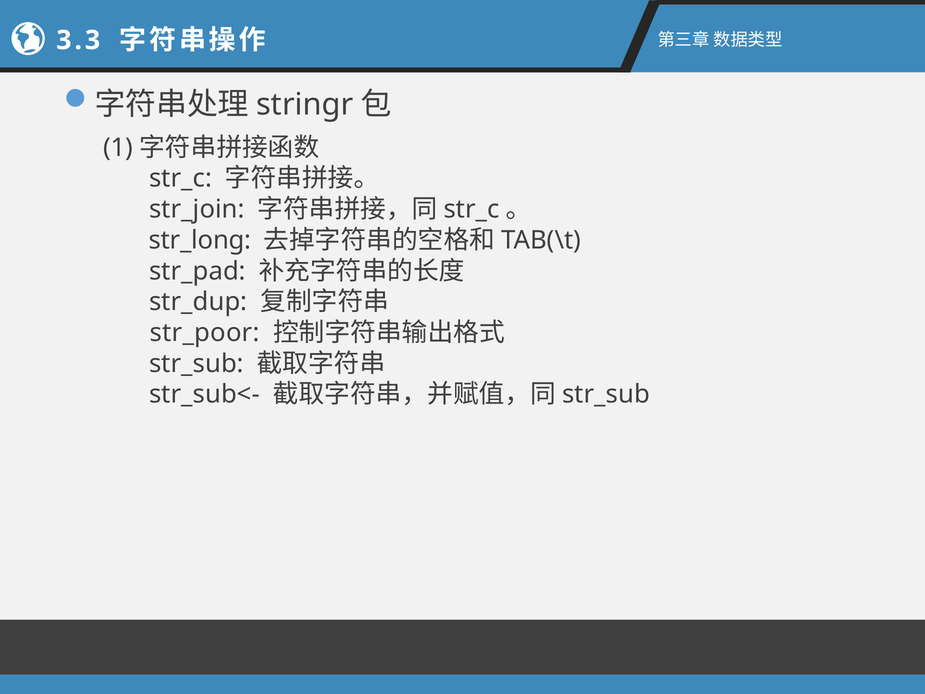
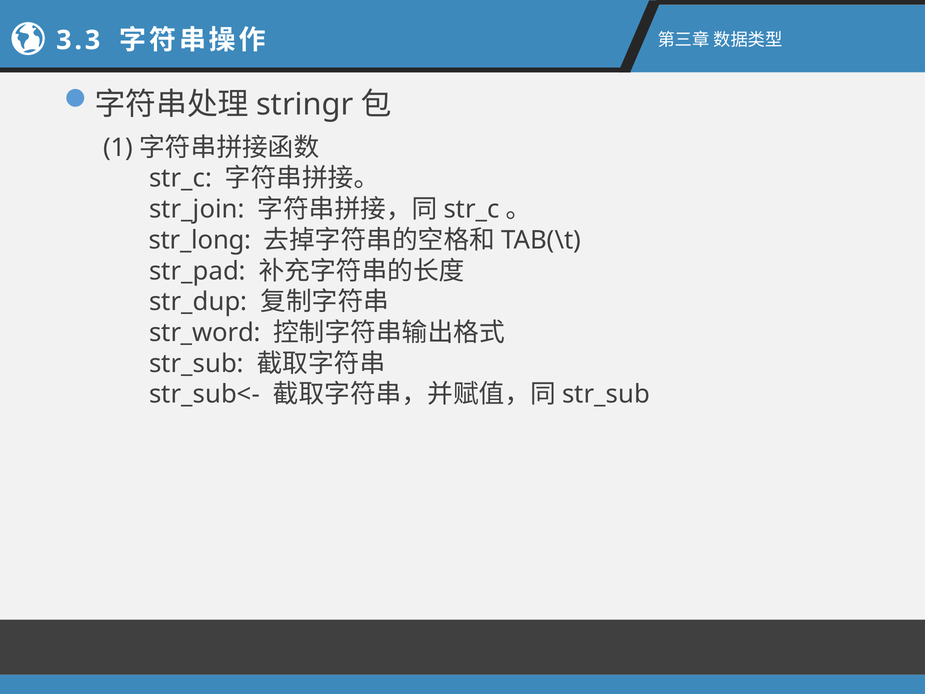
str_poor: str_poor -> str_word
